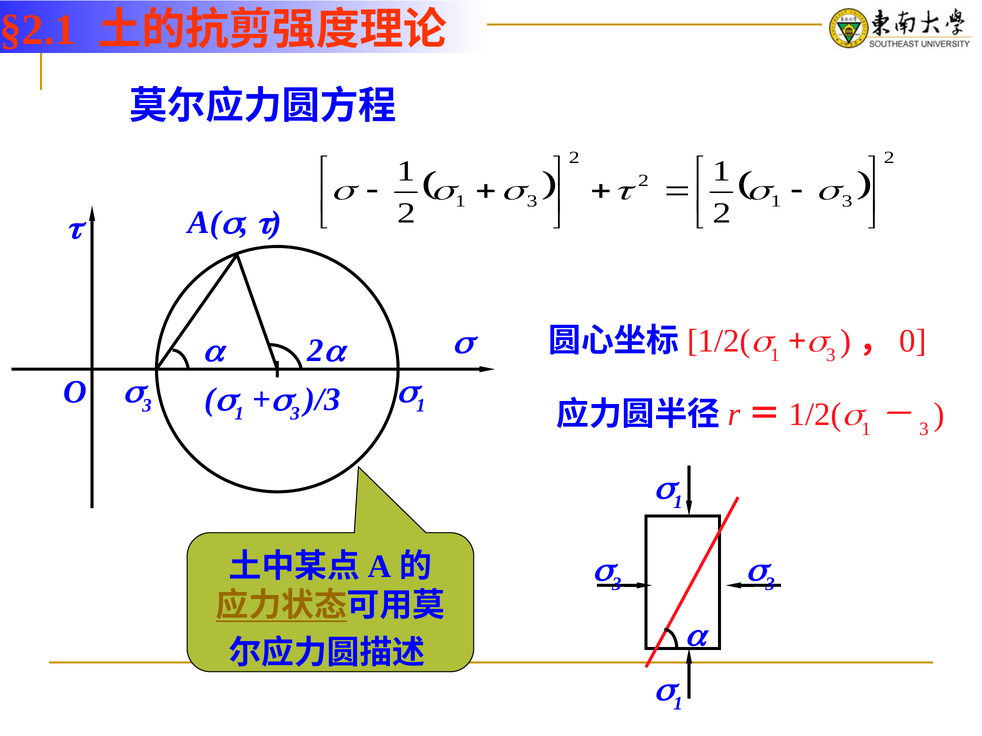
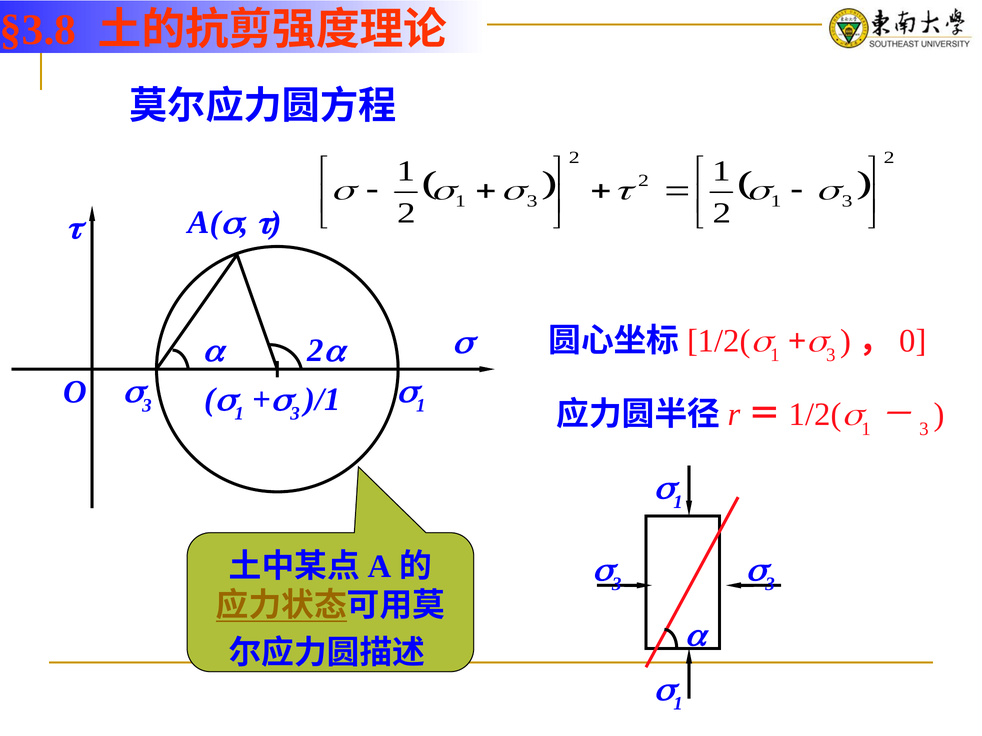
§2.1: §2.1 -> §3.8
)/3: )/3 -> )/1
